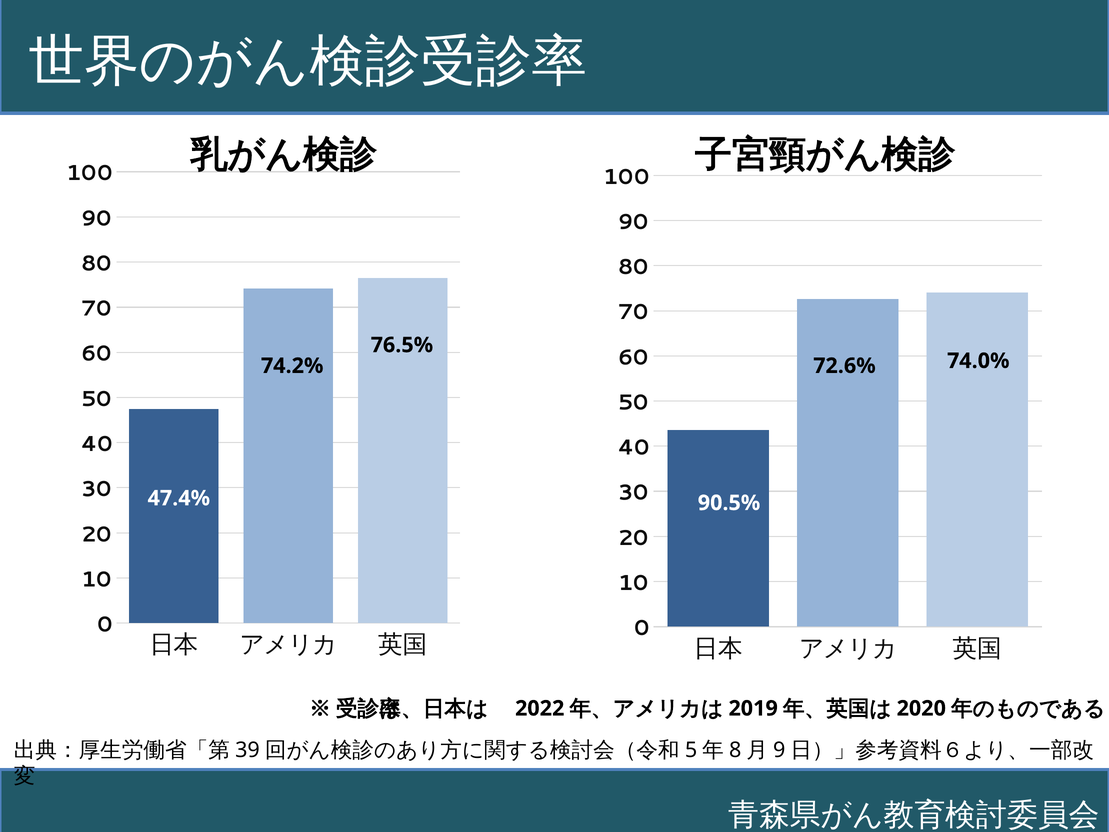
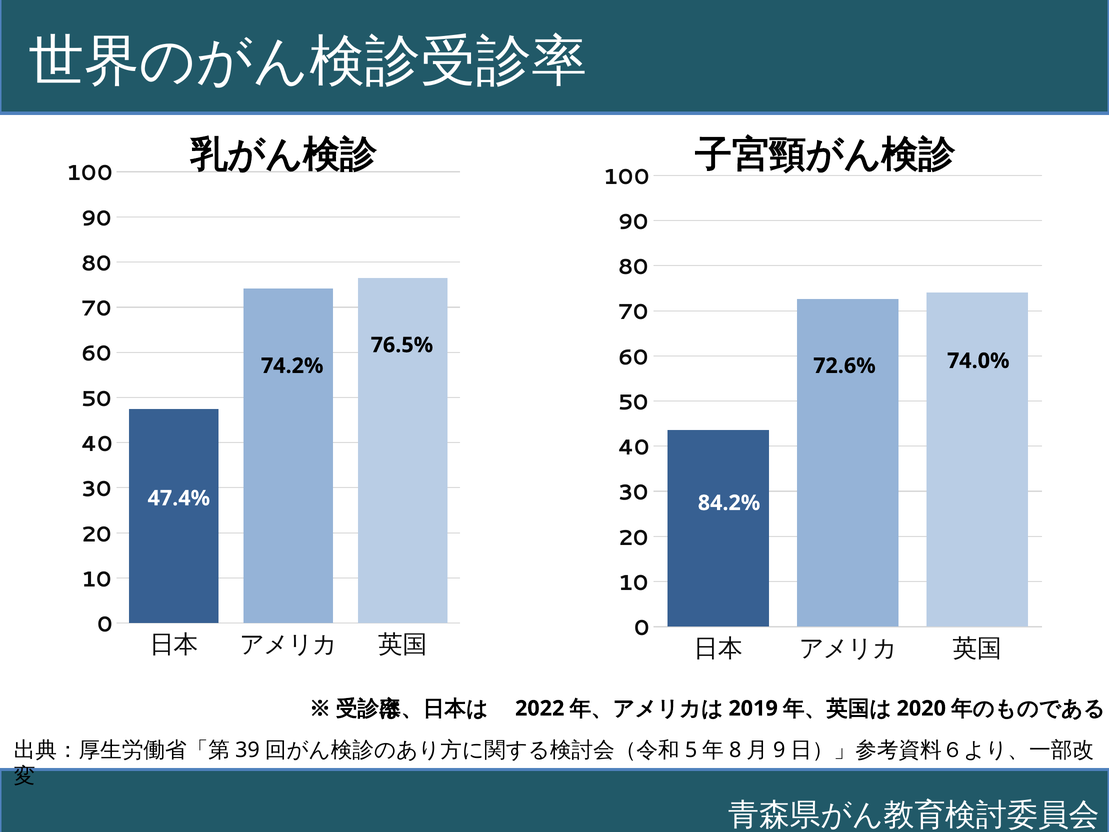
90.5%: 90.5% -> 84.2%
